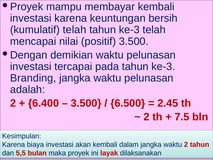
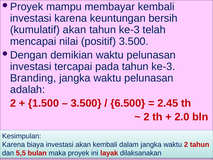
kumulatif telah: telah -> akan
6.400: 6.400 -> 1.500
7.5: 7.5 -> 2.0
